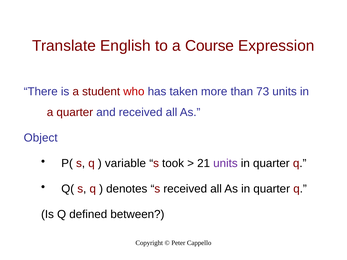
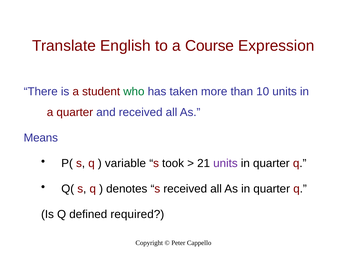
who colour: red -> green
73: 73 -> 10
Object: Object -> Means
between: between -> required
